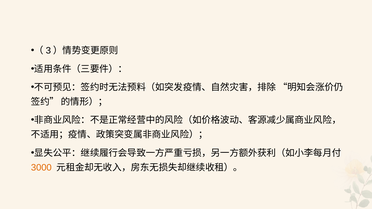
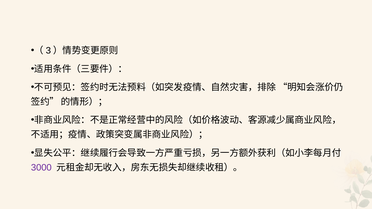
3000 colour: orange -> purple
